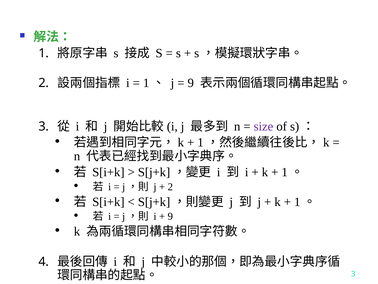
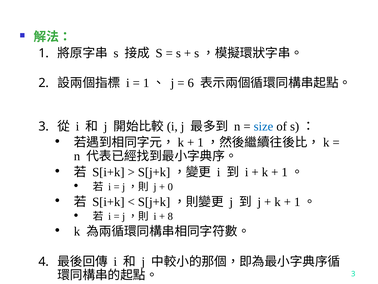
9 at (191, 83): 9 -> 6
size colour: purple -> blue
2 at (170, 187): 2 -> 0
9 at (170, 216): 9 -> 8
